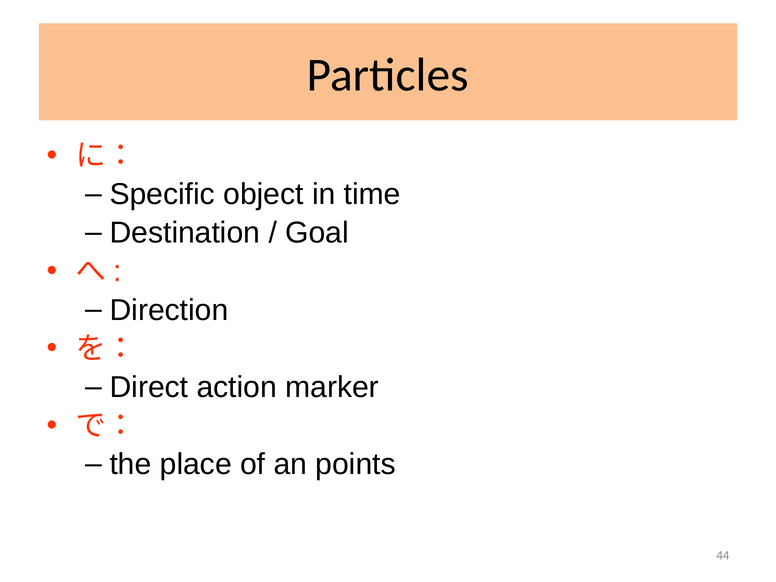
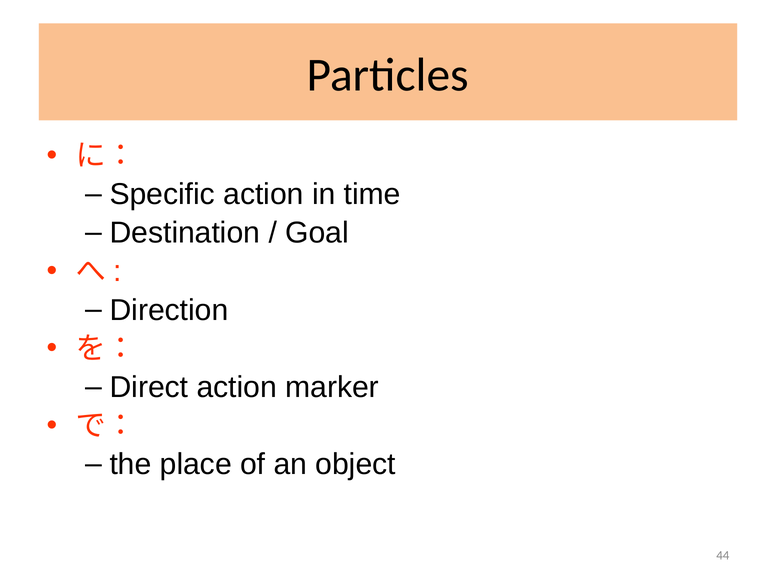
Specific object: object -> action
points: points -> object
